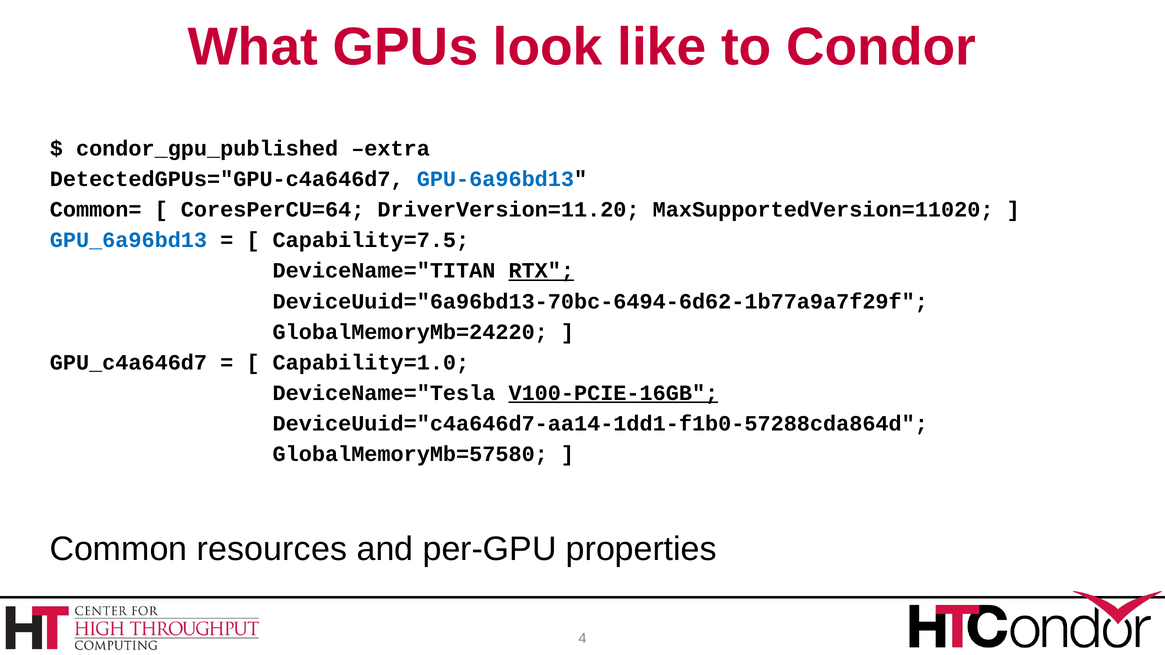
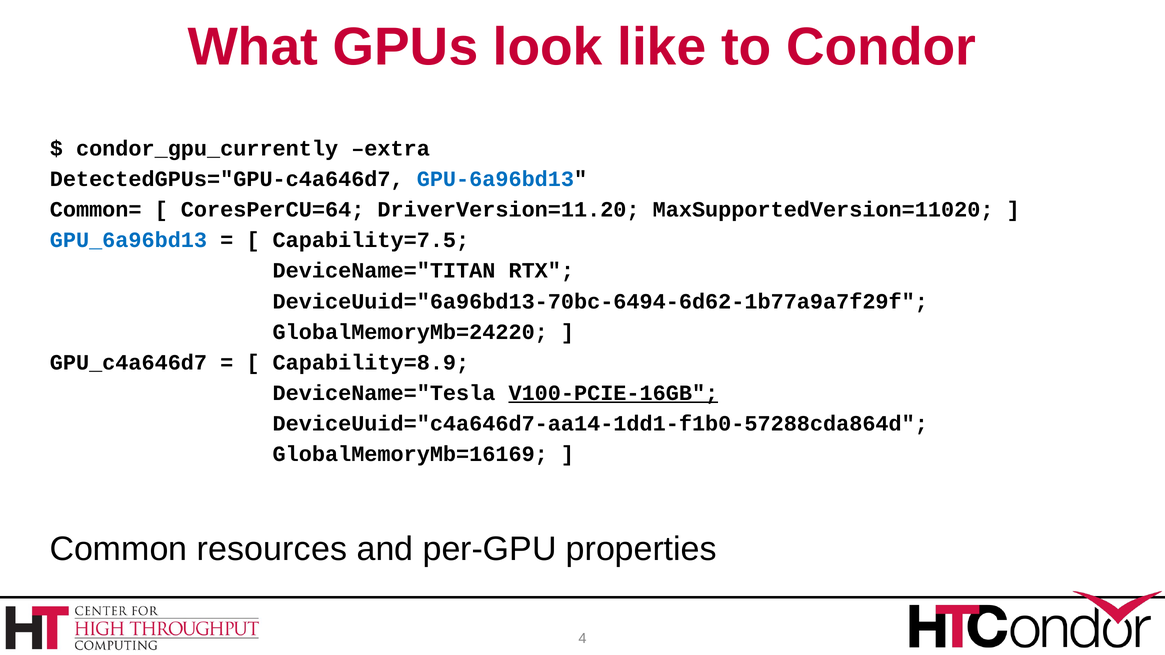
condor_gpu_published: condor_gpu_published -> condor_gpu_currently
RTX underline: present -> none
Capability=1.0: Capability=1.0 -> Capability=8.9
GlobalMemoryMb=57580: GlobalMemoryMb=57580 -> GlobalMemoryMb=16169
